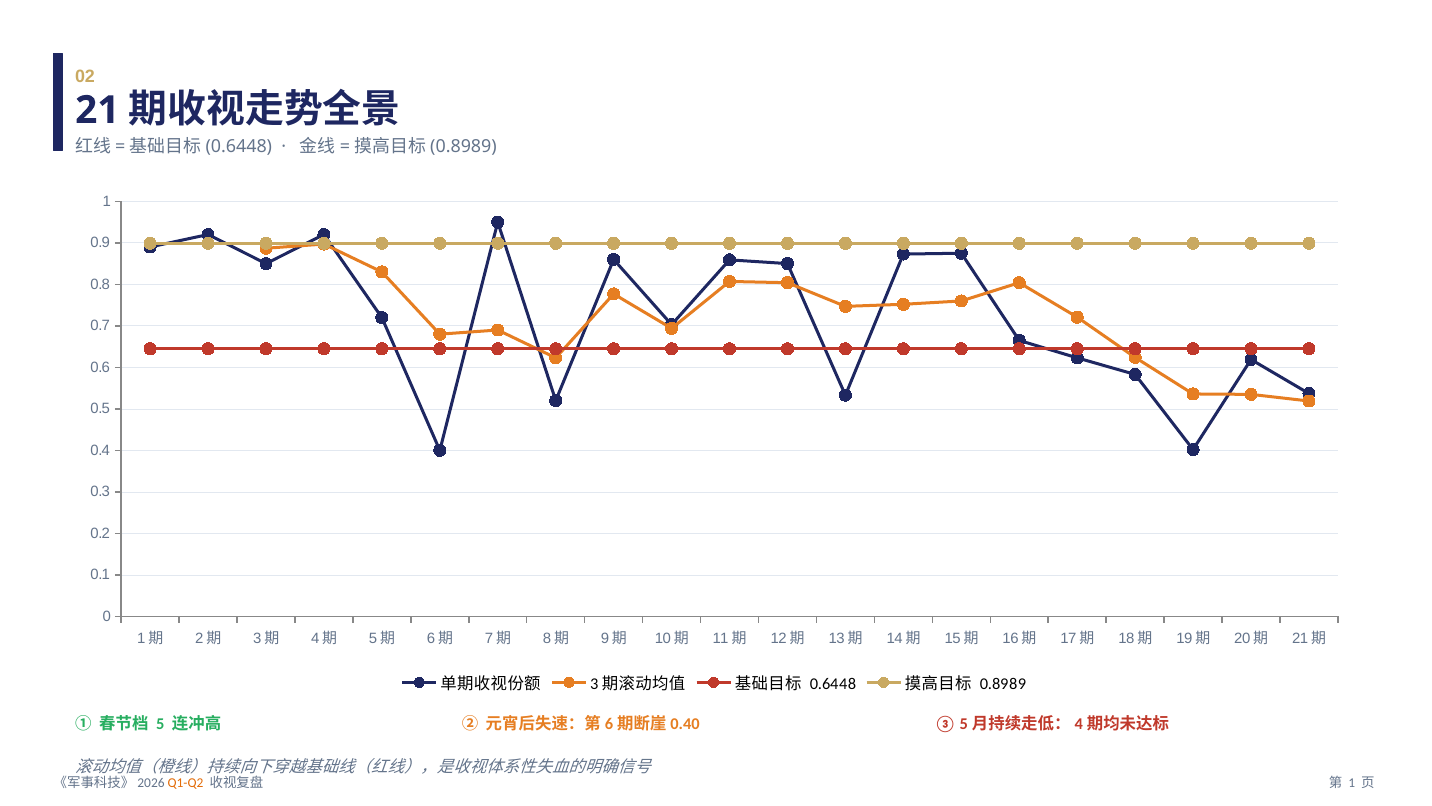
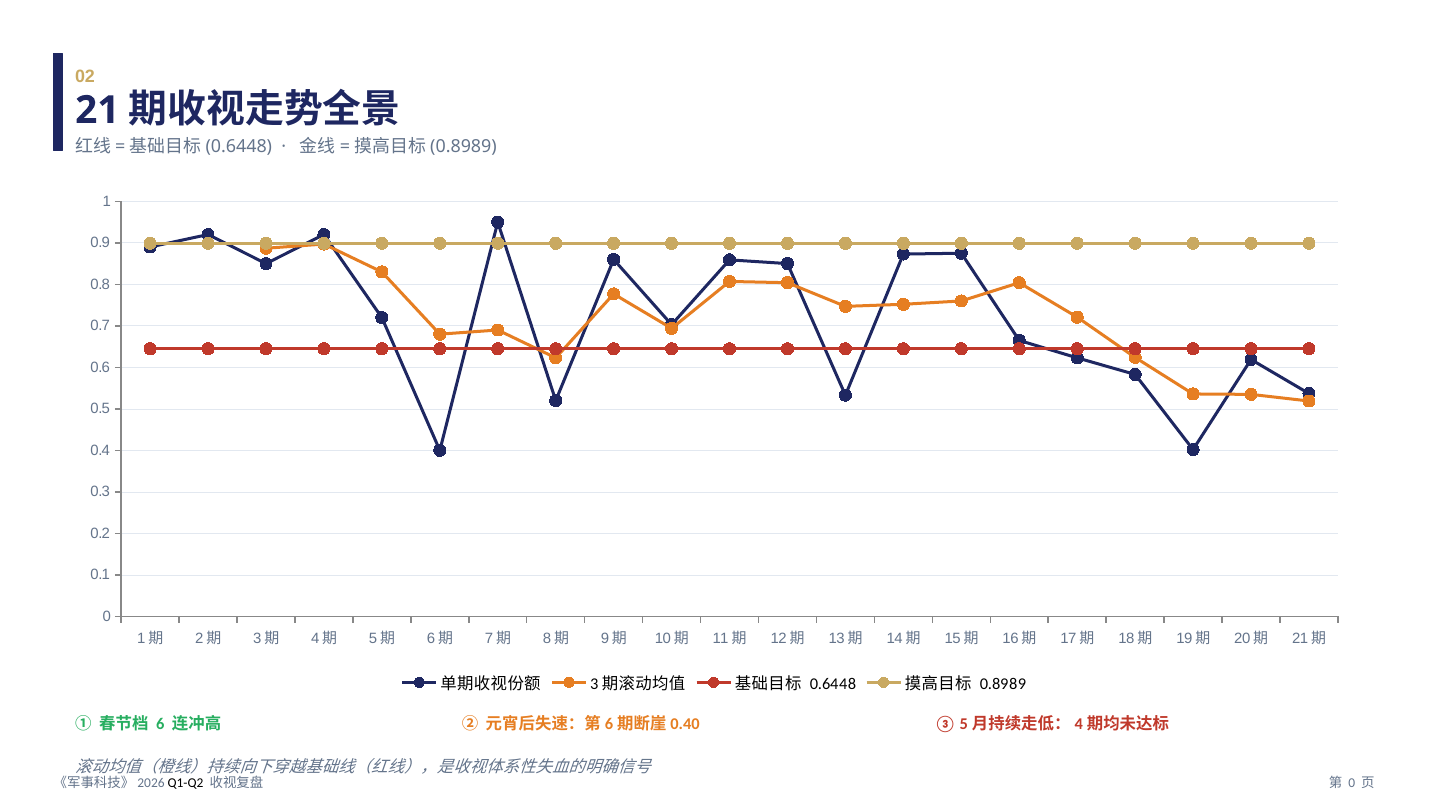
5: 5 -> 6
Q1-Q2 colour: orange -> black
1 at (1352, 782): 1 -> 0
